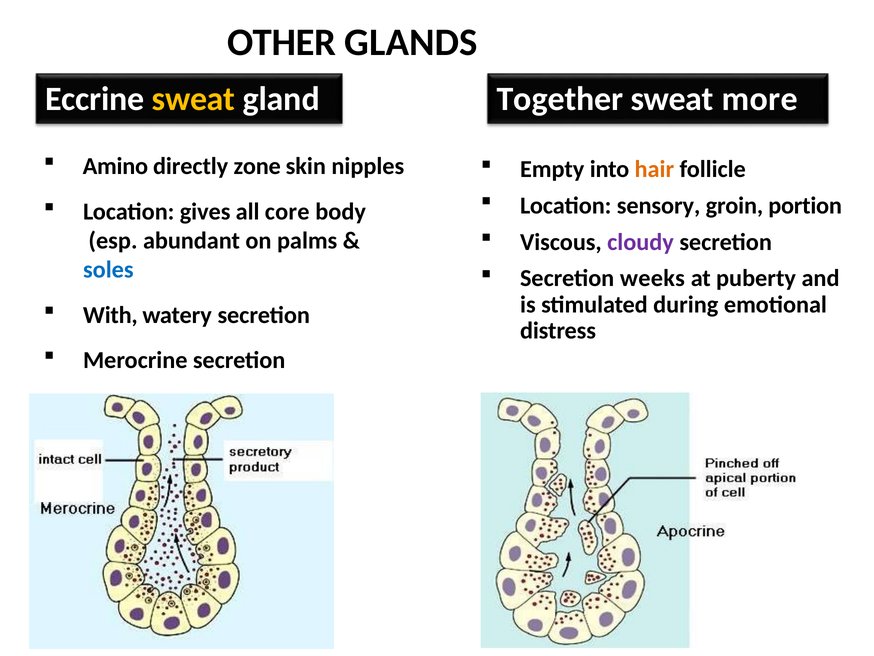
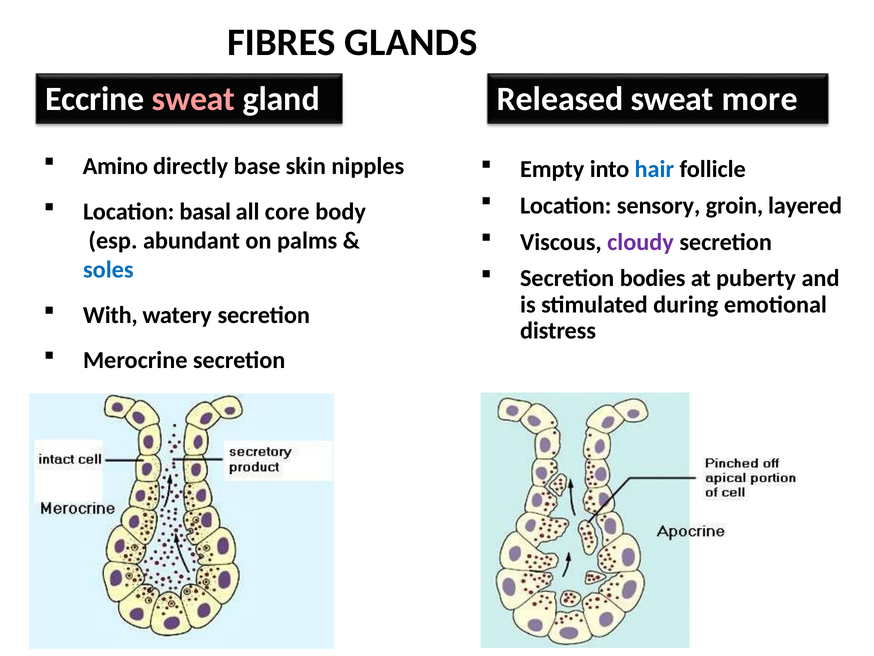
OTHER: OTHER -> FIBRES
sweat at (194, 99) colour: yellow -> pink
Together: Together -> Released
zone: zone -> base
hair colour: orange -> blue
portion: portion -> layered
gives: gives -> basal
weeks: weeks -> bodies
